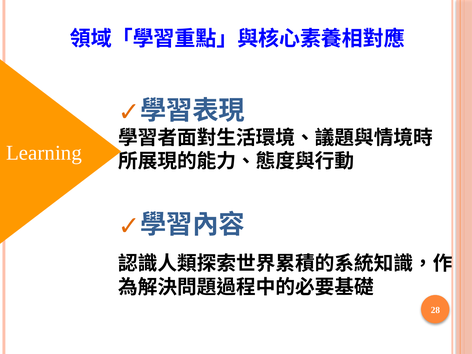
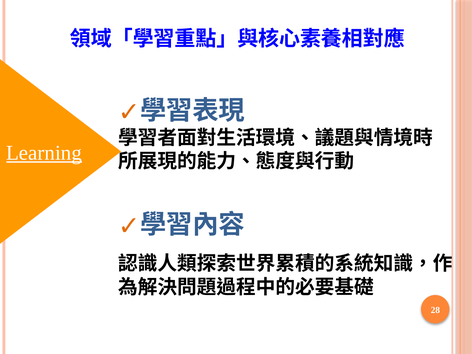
Learning underline: none -> present
